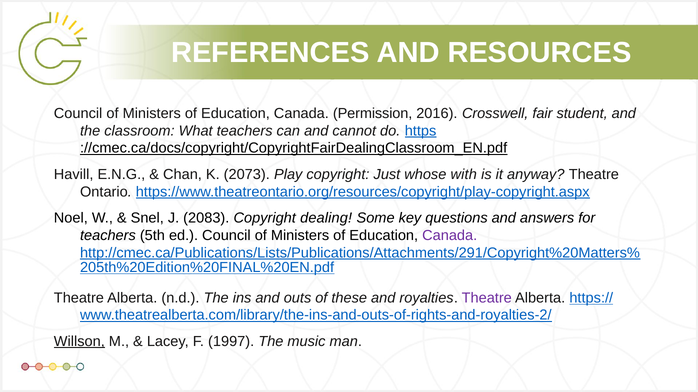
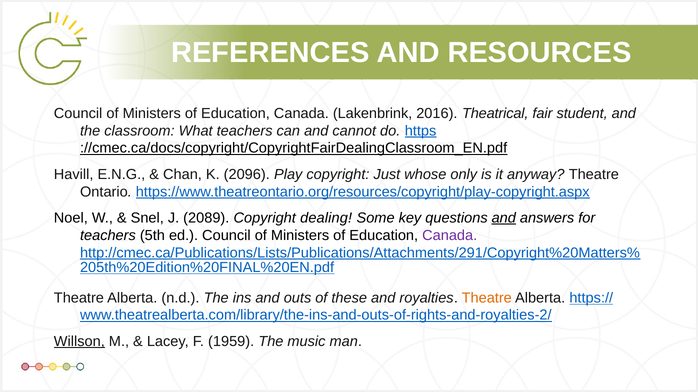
Permission: Permission -> Lakenbrink
Crosswell: Crosswell -> Theatrical
2073: 2073 -> 2096
with: with -> only
2083: 2083 -> 2089
and at (504, 218) underline: none -> present
Theatre at (487, 298) colour: purple -> orange
1997: 1997 -> 1959
